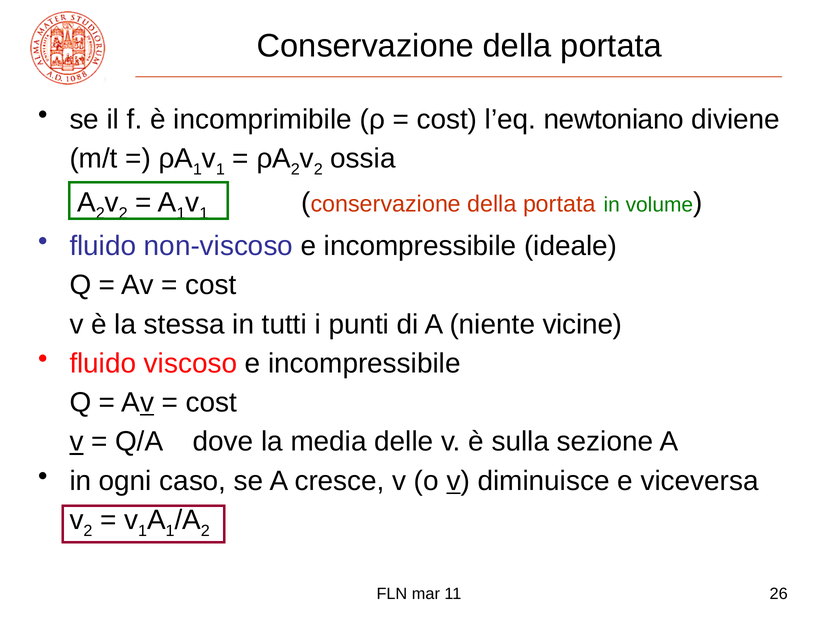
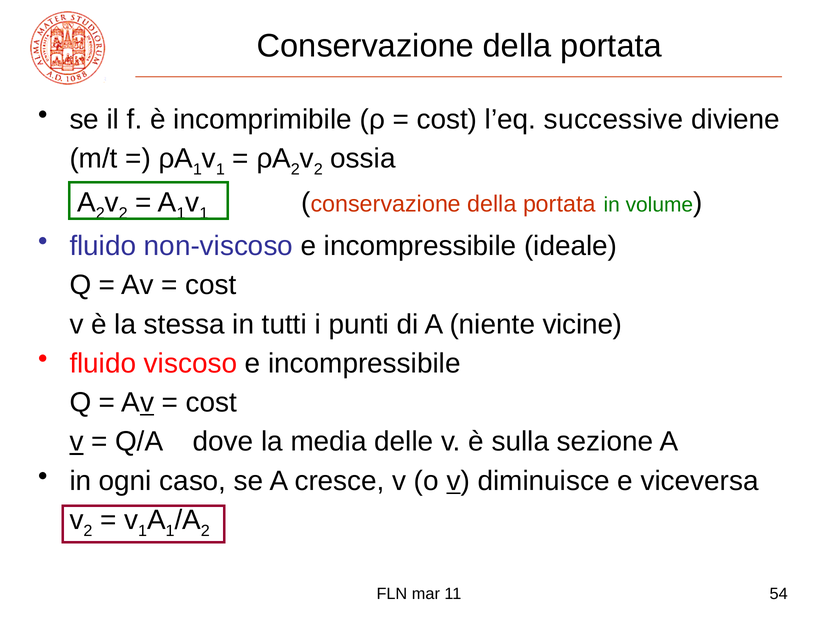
newtoniano: newtoniano -> successive
26: 26 -> 54
